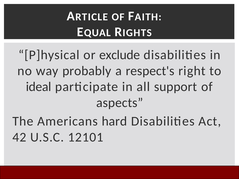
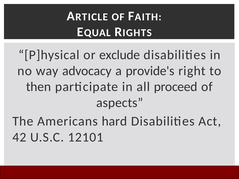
probably: probably -> advocacy
respect's: respect's -> provide's
ideal: ideal -> then
support: support -> proceed
